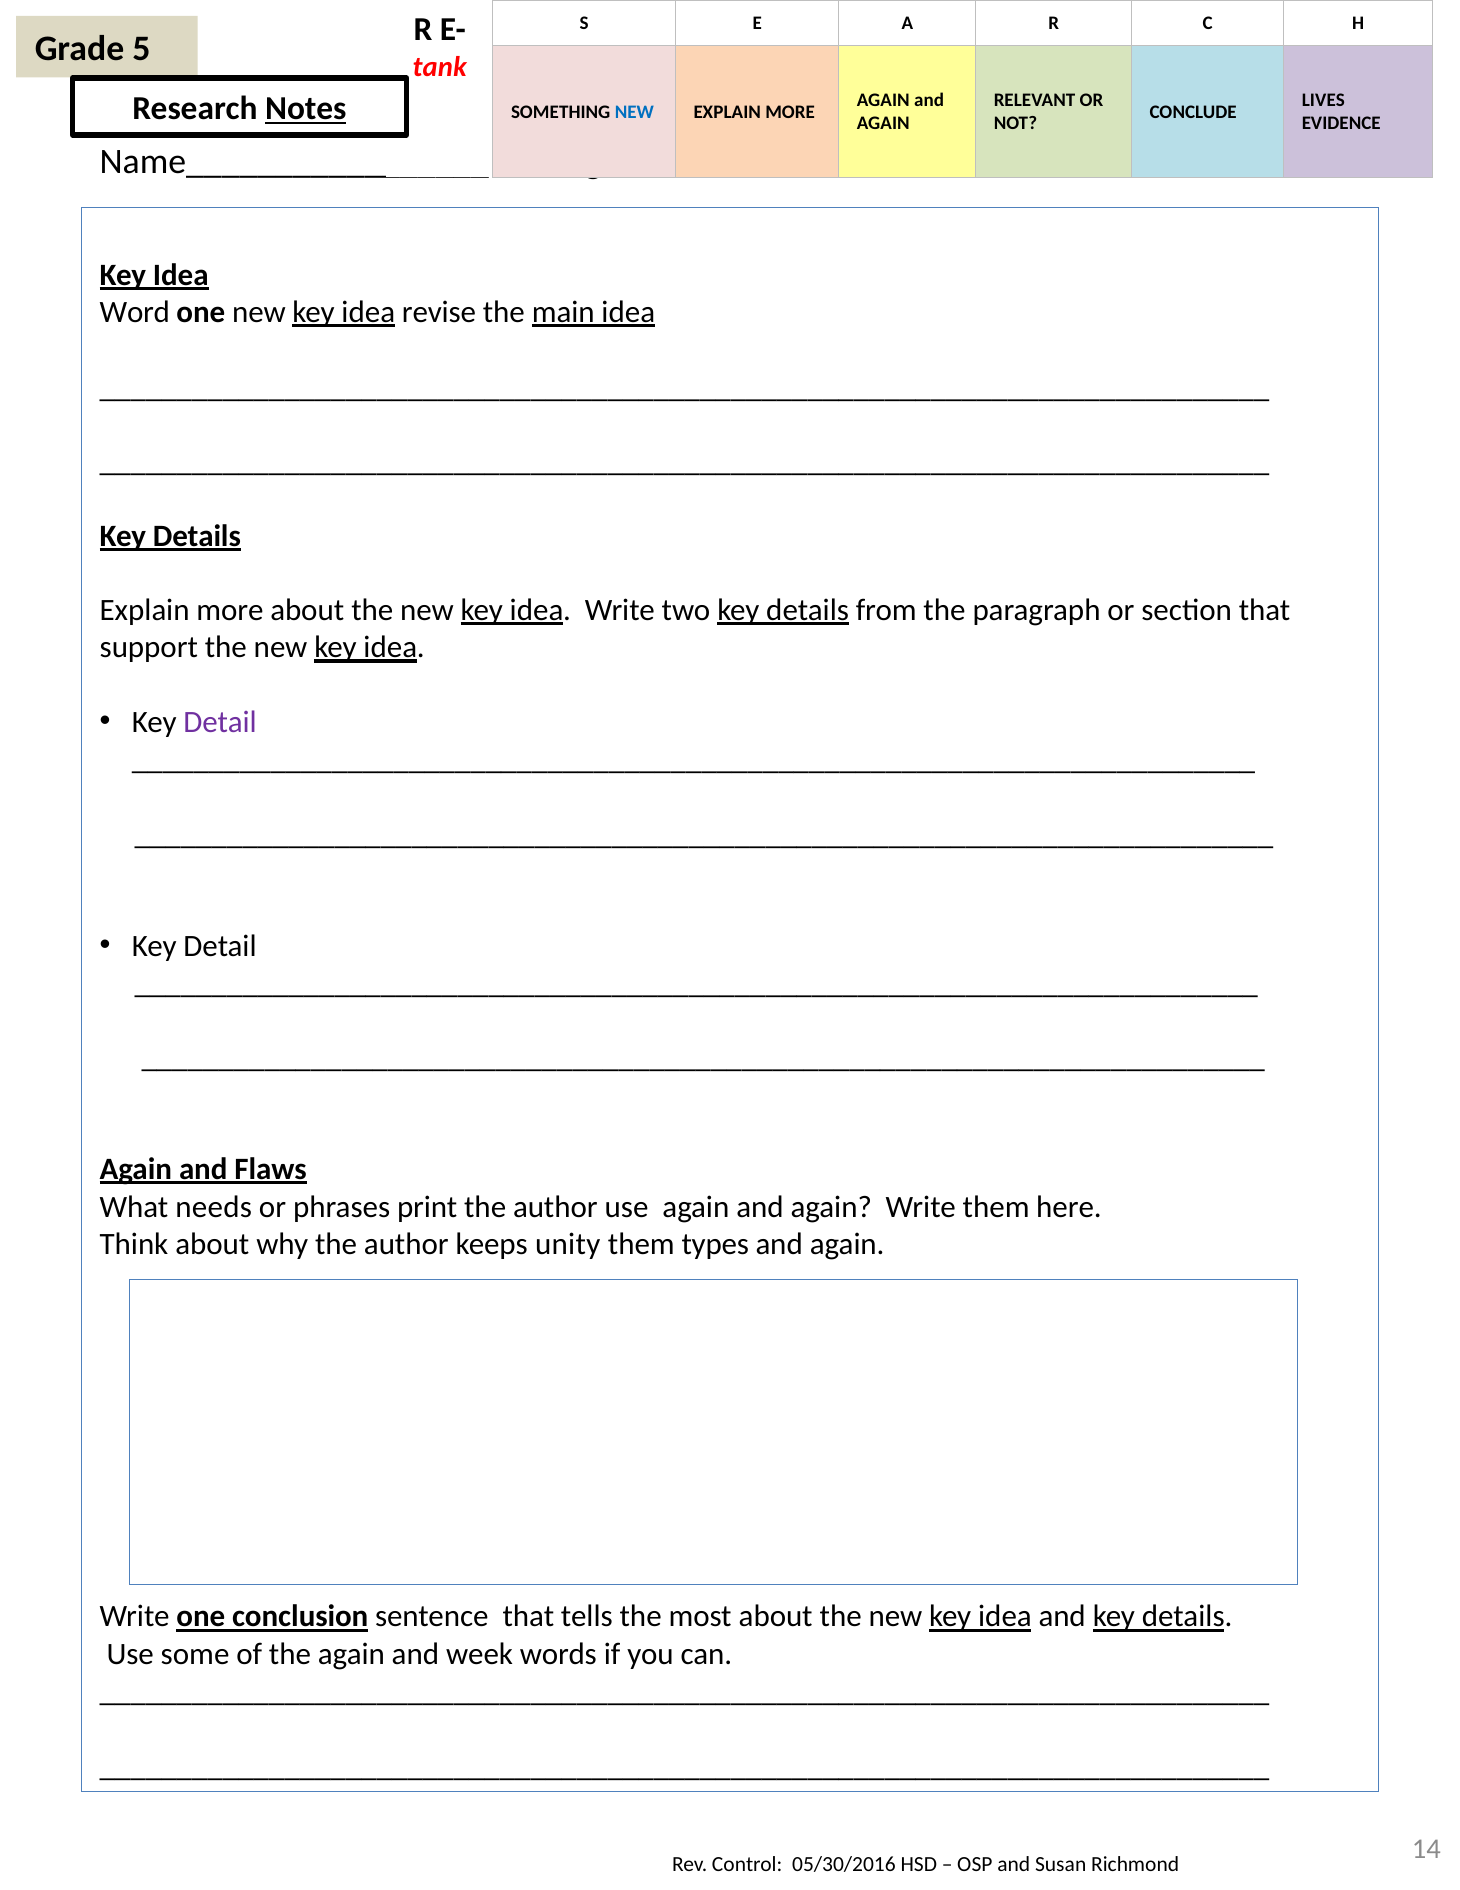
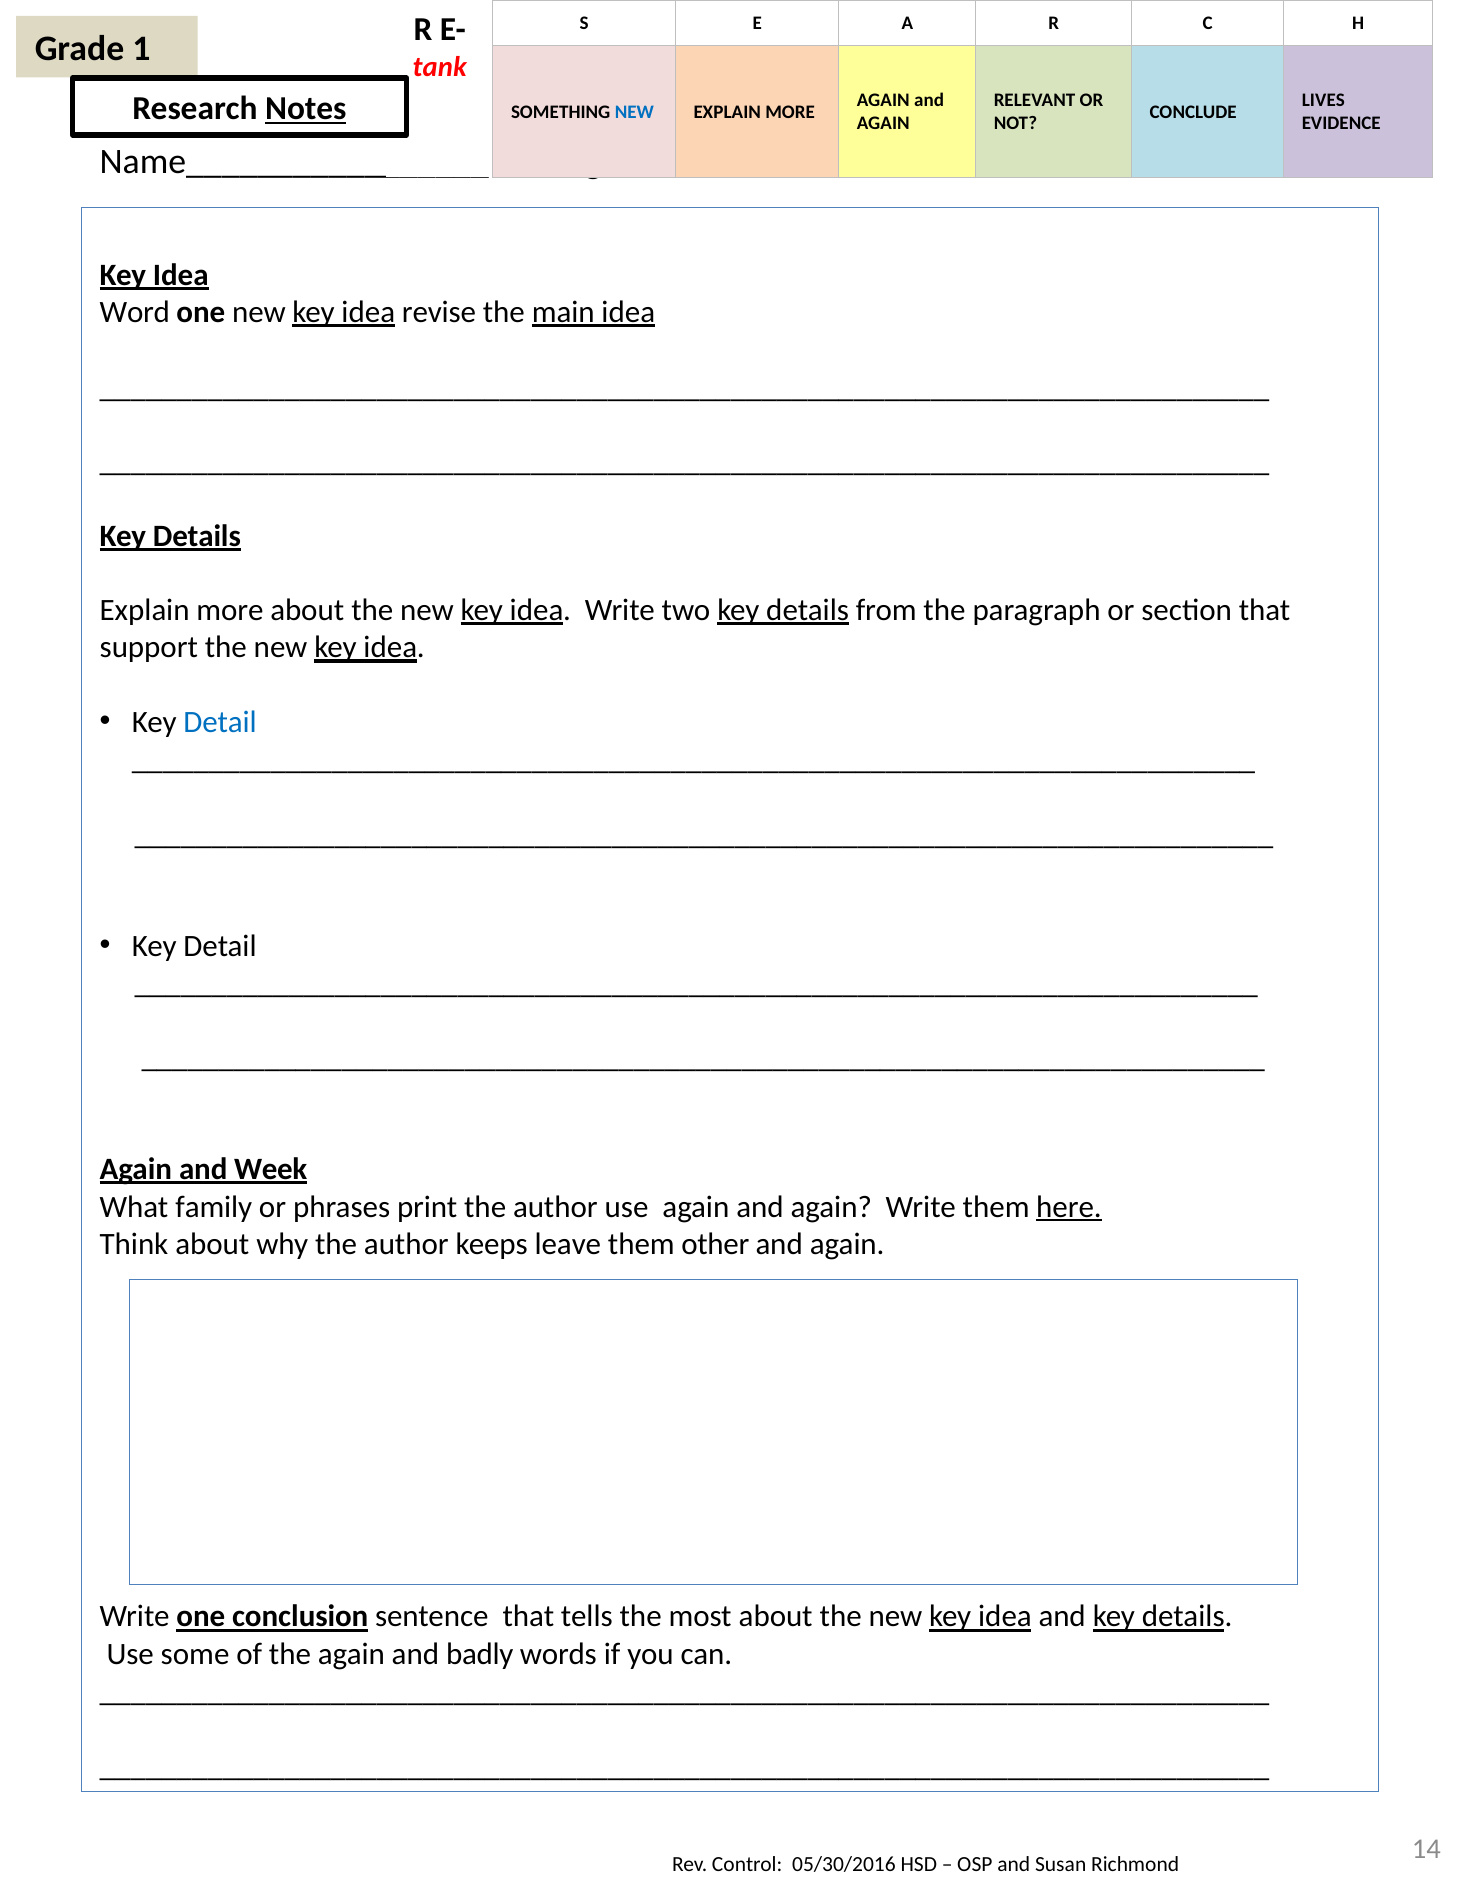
5: 5 -> 1
Detail at (220, 722) colour: purple -> blue
Flaws: Flaws -> Week
needs: needs -> family
here underline: none -> present
unity: unity -> leave
types: types -> other
week: week -> badly
